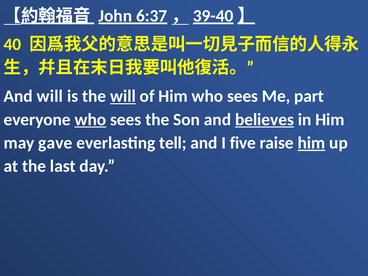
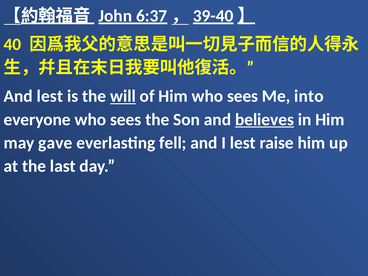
And will: will -> lest
part: part -> into
who at (90, 120) underline: present -> none
tell: tell -> fell
I five: five -> lest
him at (312, 143) underline: present -> none
